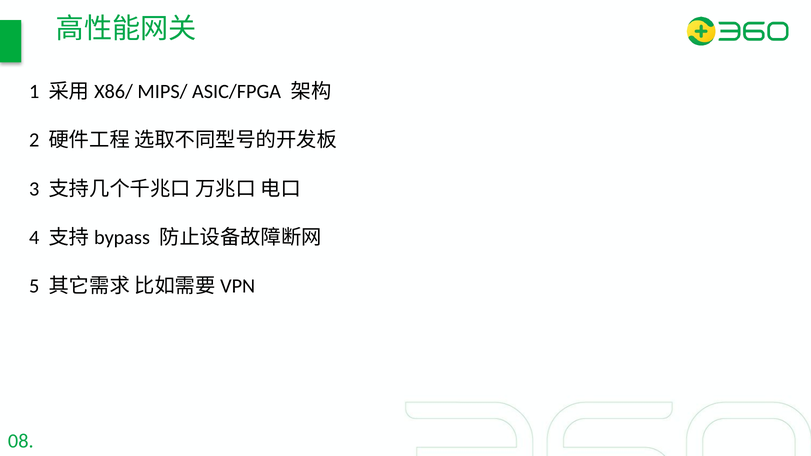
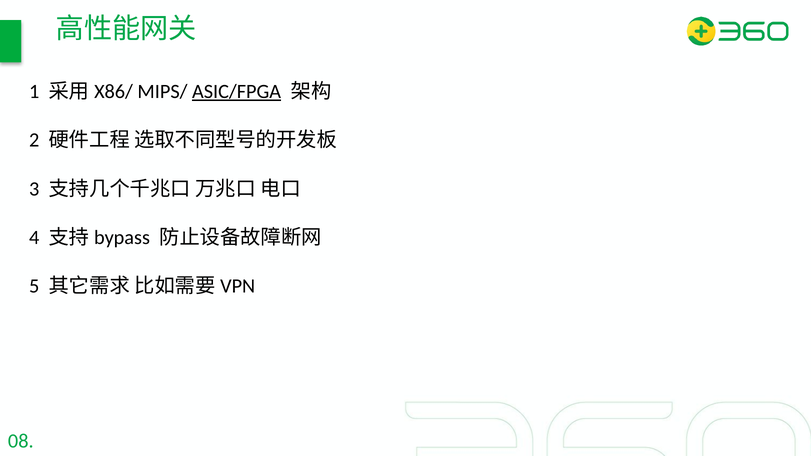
ASIC/FPGA underline: none -> present
